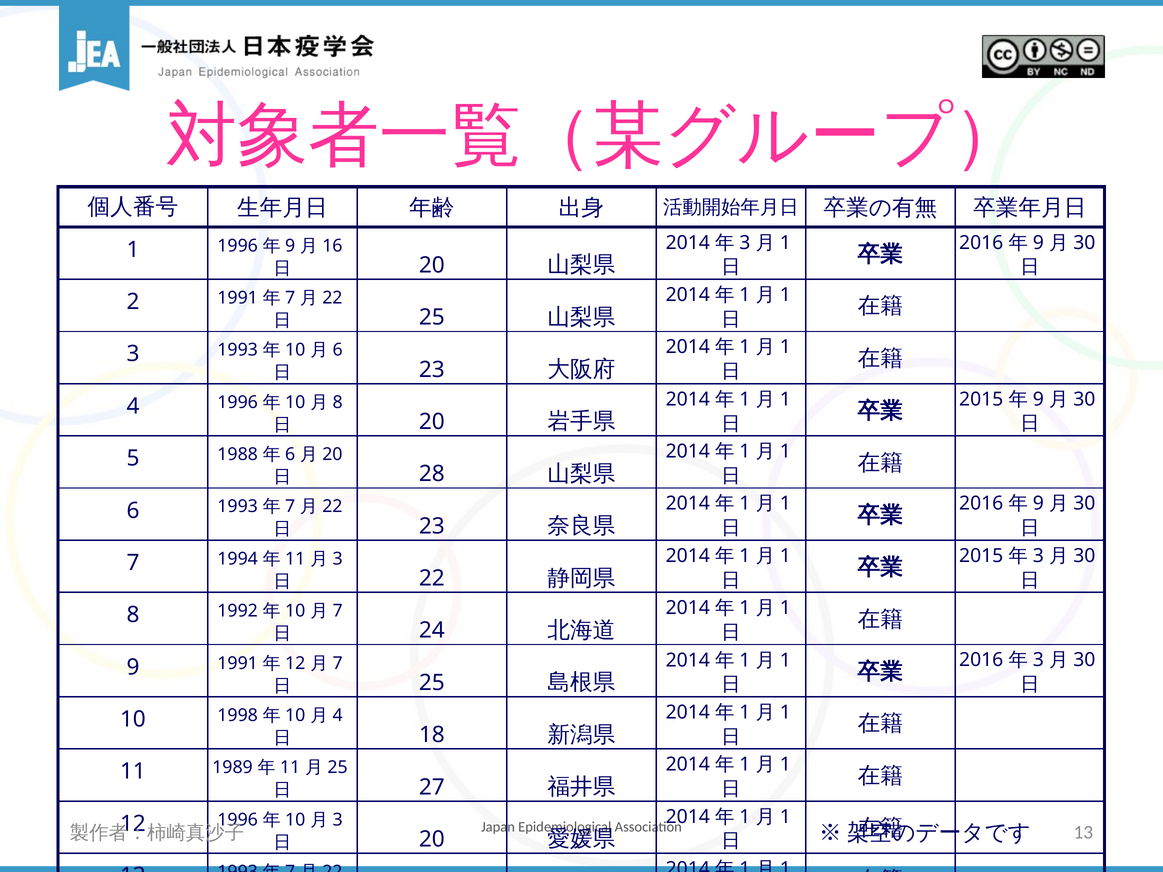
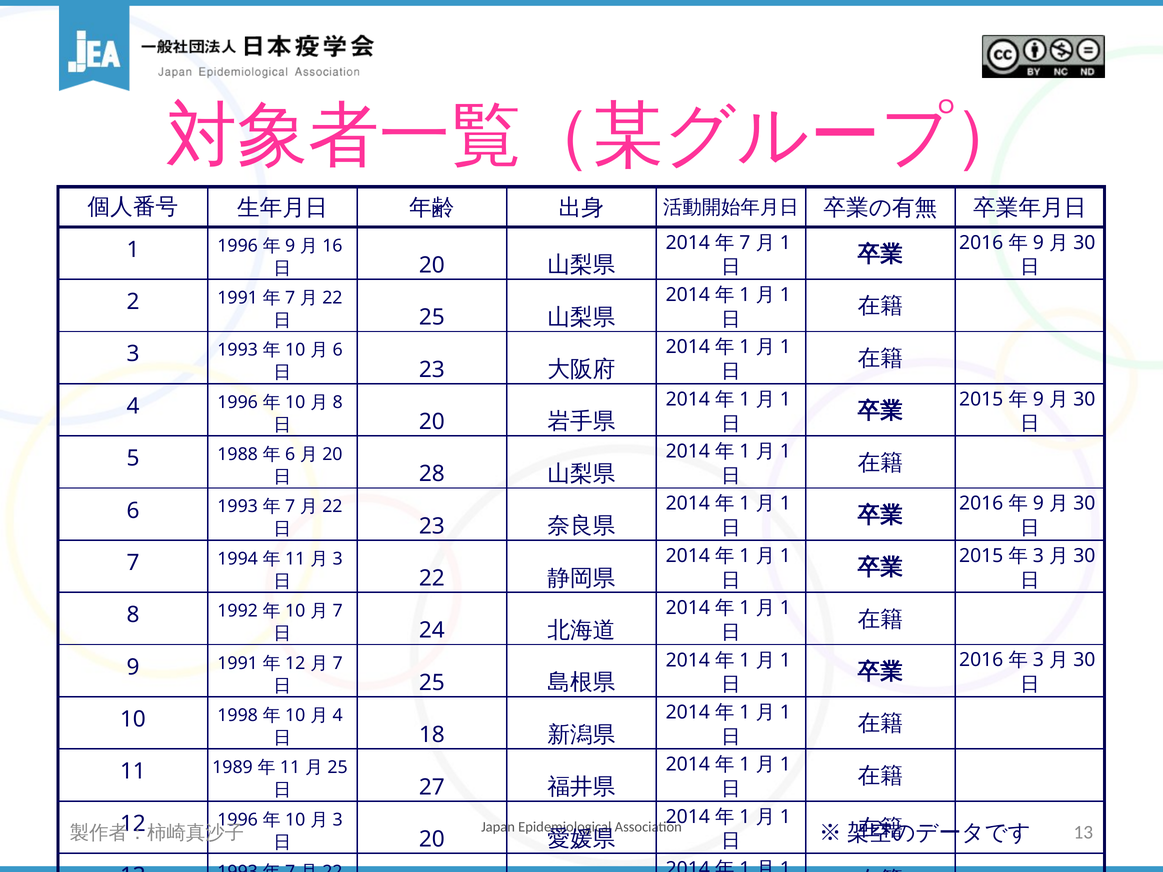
3 at (745, 243): 3 -> 7
